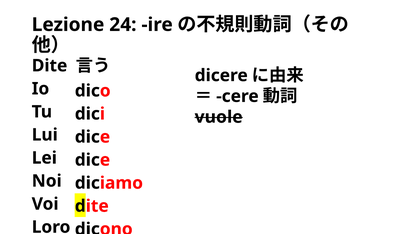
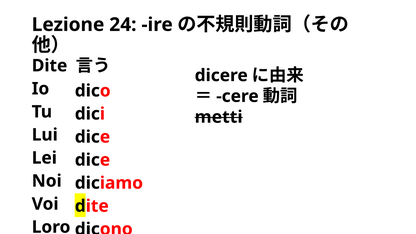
vuole: vuole -> metti
